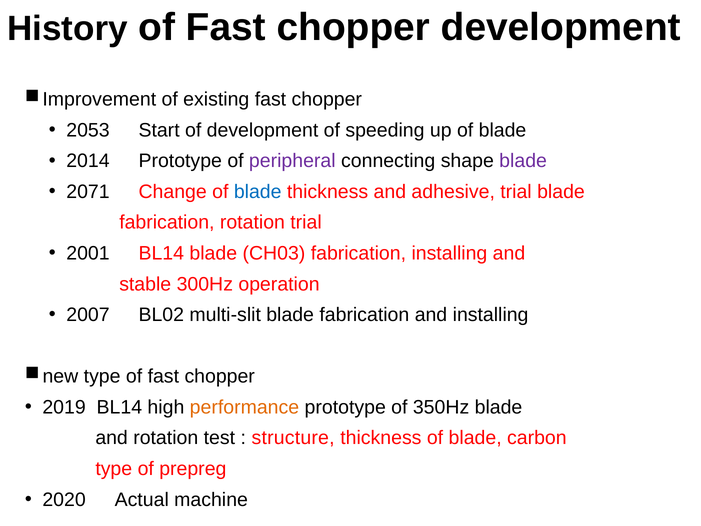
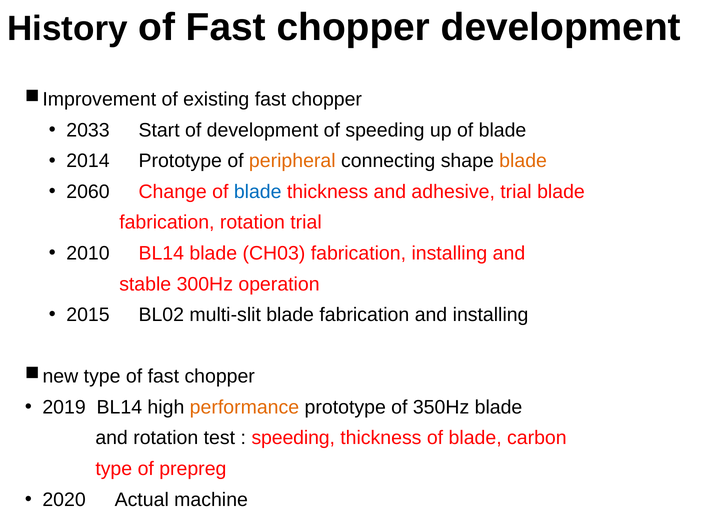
2053: 2053 -> 2033
peripheral colour: purple -> orange
blade at (523, 161) colour: purple -> orange
2071: 2071 -> 2060
2001: 2001 -> 2010
2007: 2007 -> 2015
structure at (293, 438): structure -> speeding
